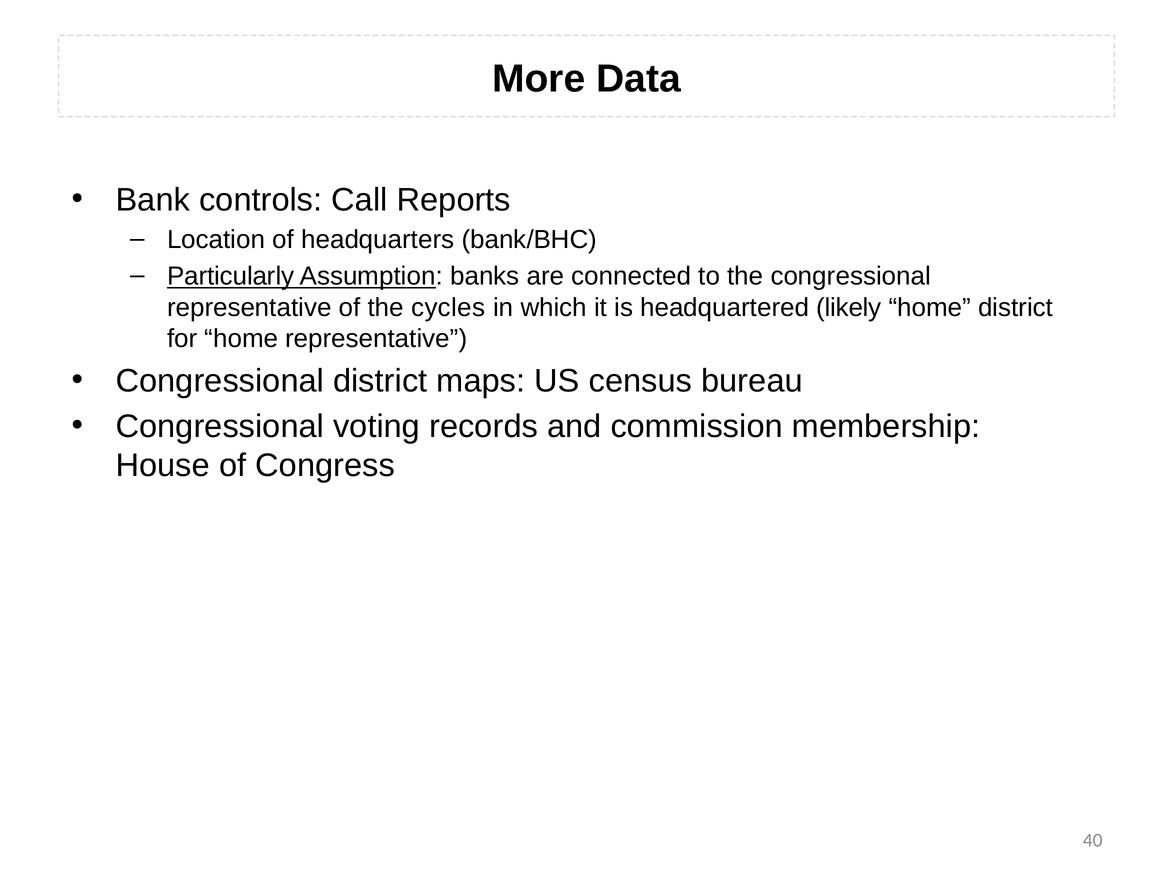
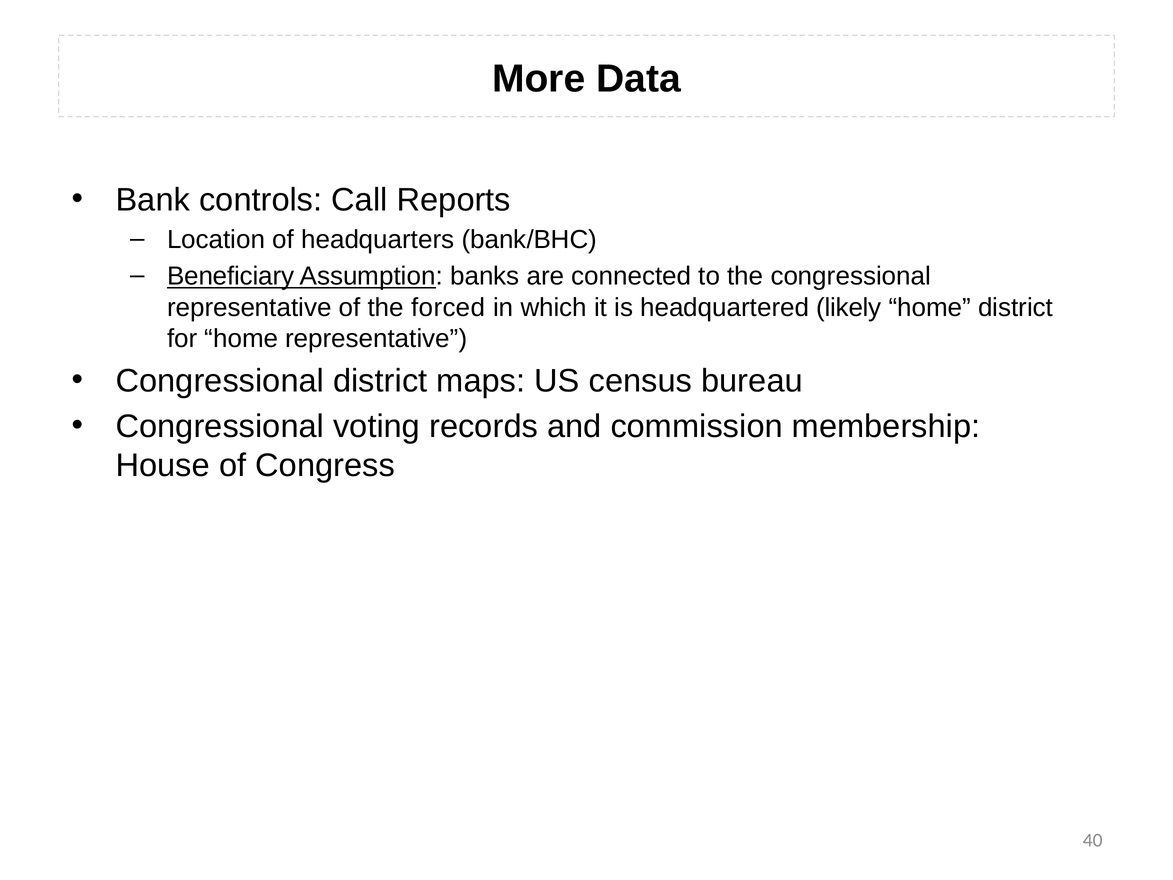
Particularly: Particularly -> Beneficiary
cycles: cycles -> forced
